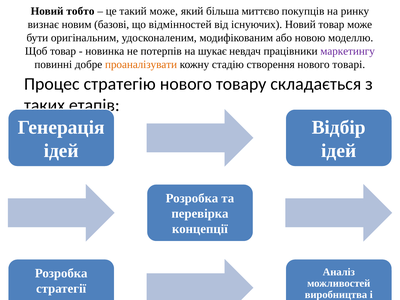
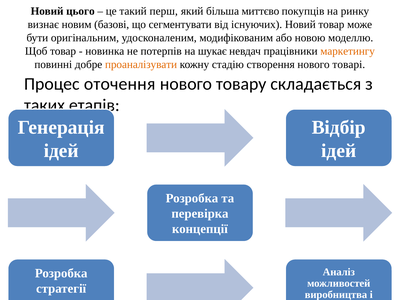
тобто: тобто -> цього
такий може: може -> перш
відмінностей: відмінностей -> сегментувати
маркетингу at (348, 51) colour: purple -> orange
стратегію: стратегію -> оточення
